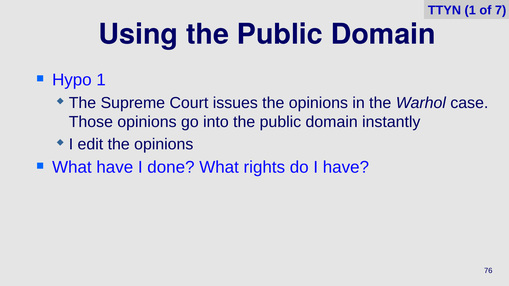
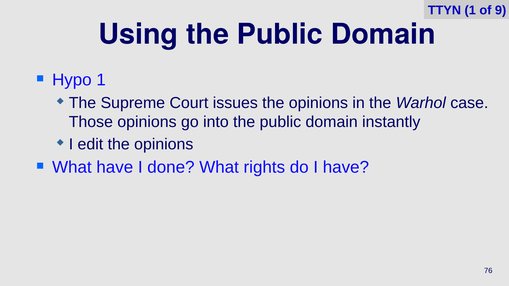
7: 7 -> 9
